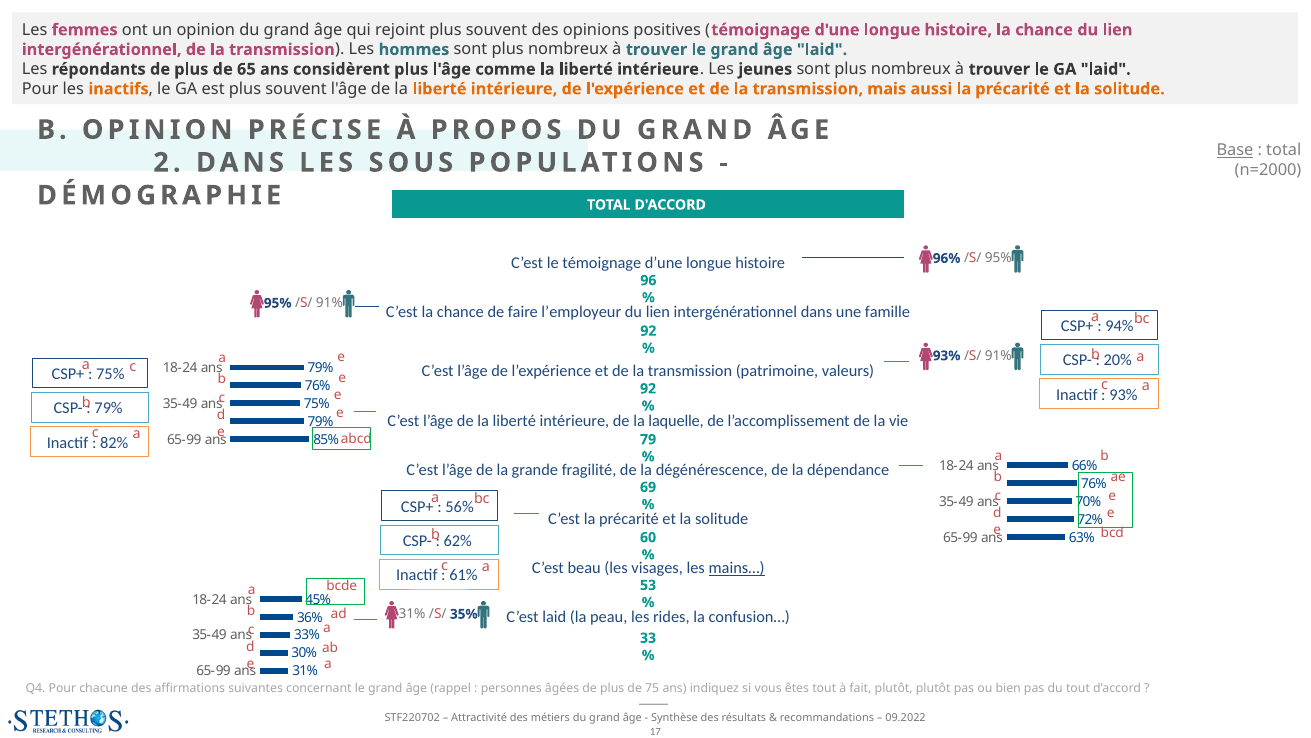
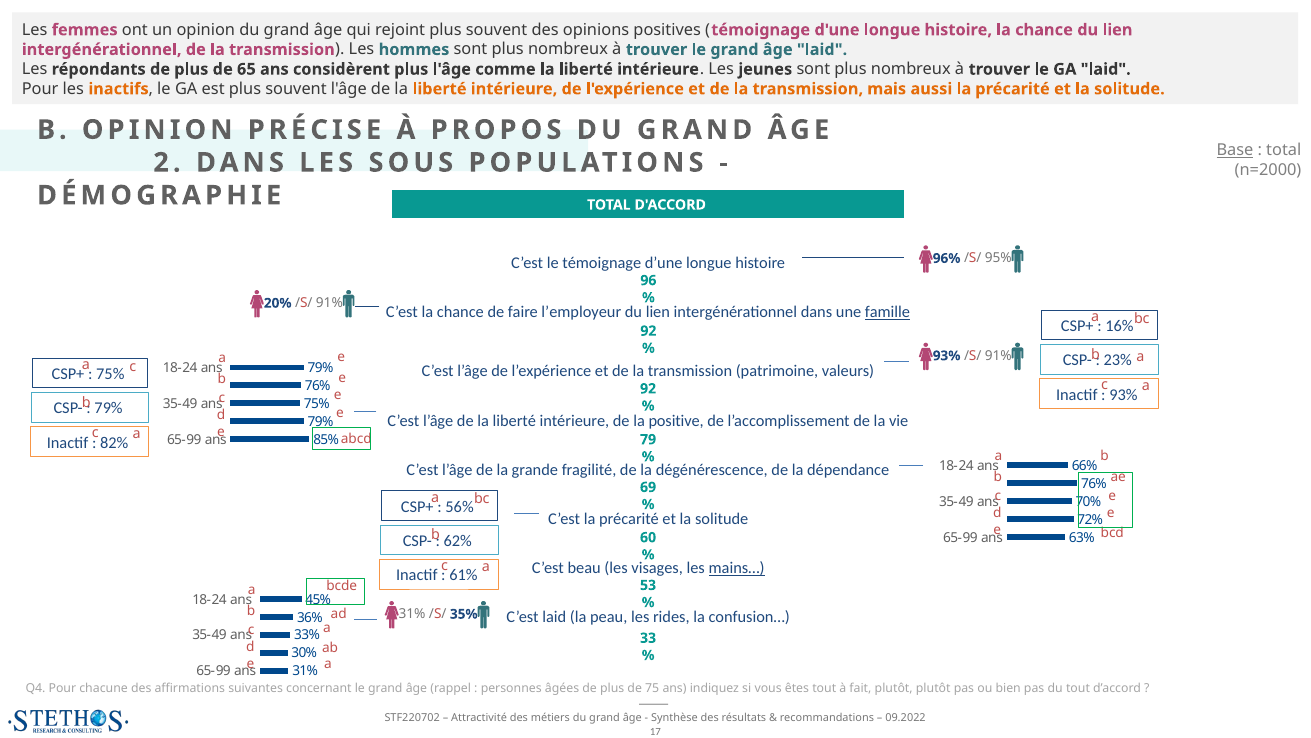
95% at (278, 303): 95% -> 20%
famille underline: none -> present
94%: 94% -> 16%
20%: 20% -> 23%
laquelle: laquelle -> positive
